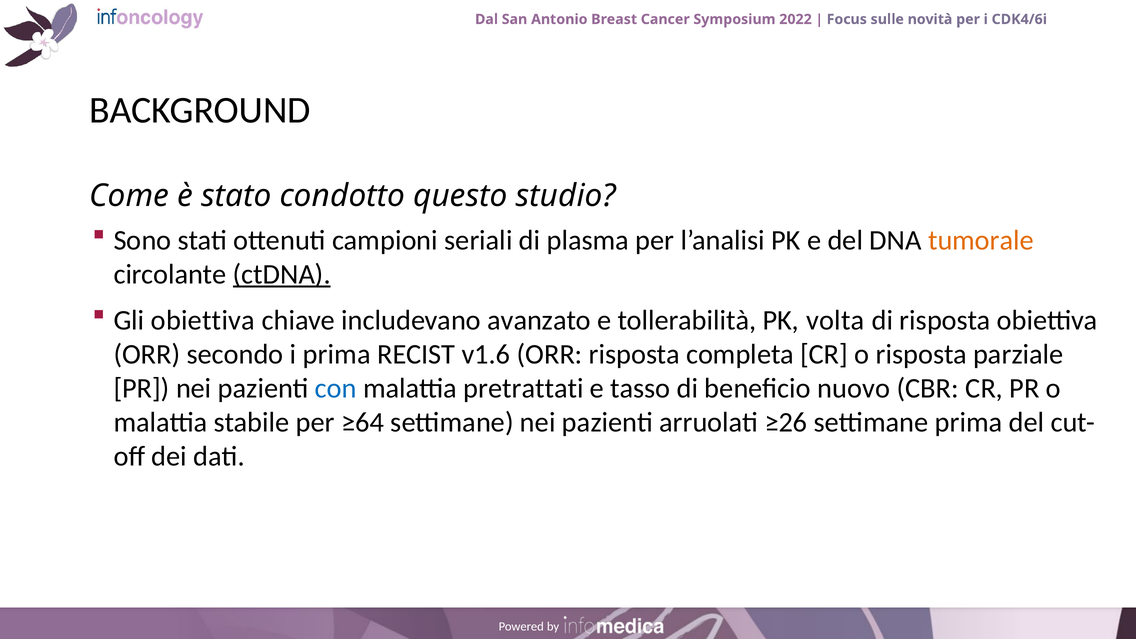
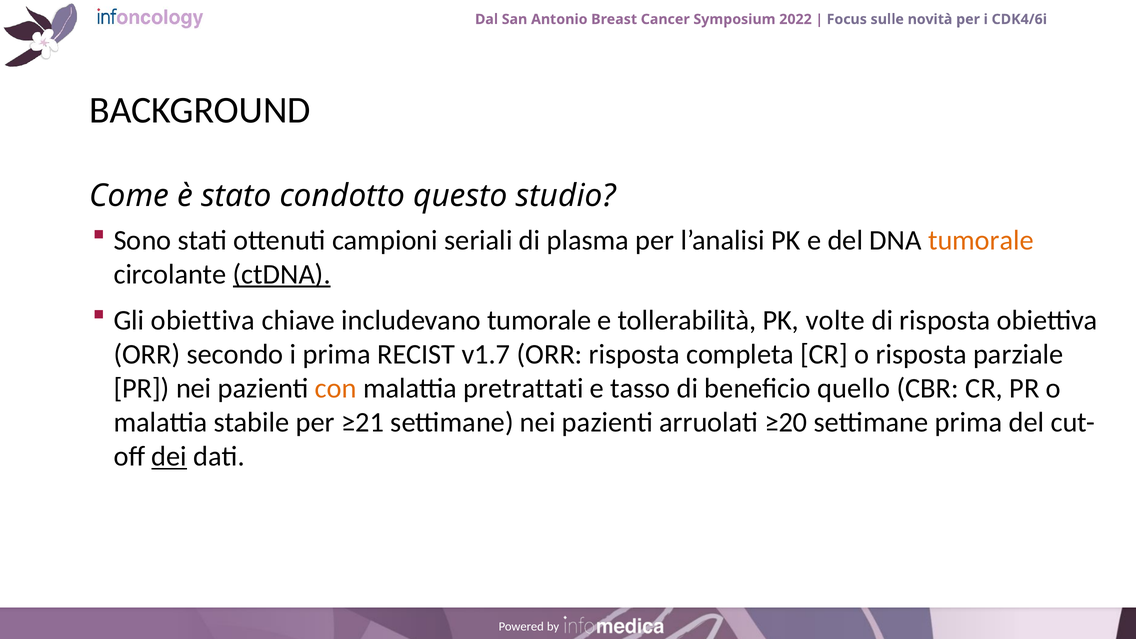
includevano avanzato: avanzato -> tumorale
volta: volta -> volte
v1.6: v1.6 -> v1.7
con colour: blue -> orange
nuovo: nuovo -> quello
≥64: ≥64 -> ≥21
≥26: ≥26 -> ≥20
dei underline: none -> present
